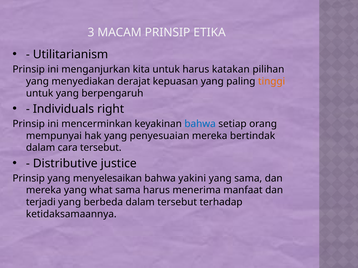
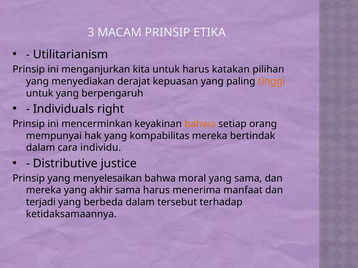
bahwa at (200, 124) colour: blue -> orange
penyesuaian: penyesuaian -> kompabilitas
cara tersebut: tersebut -> individu
yakini: yakini -> moral
what: what -> akhir
